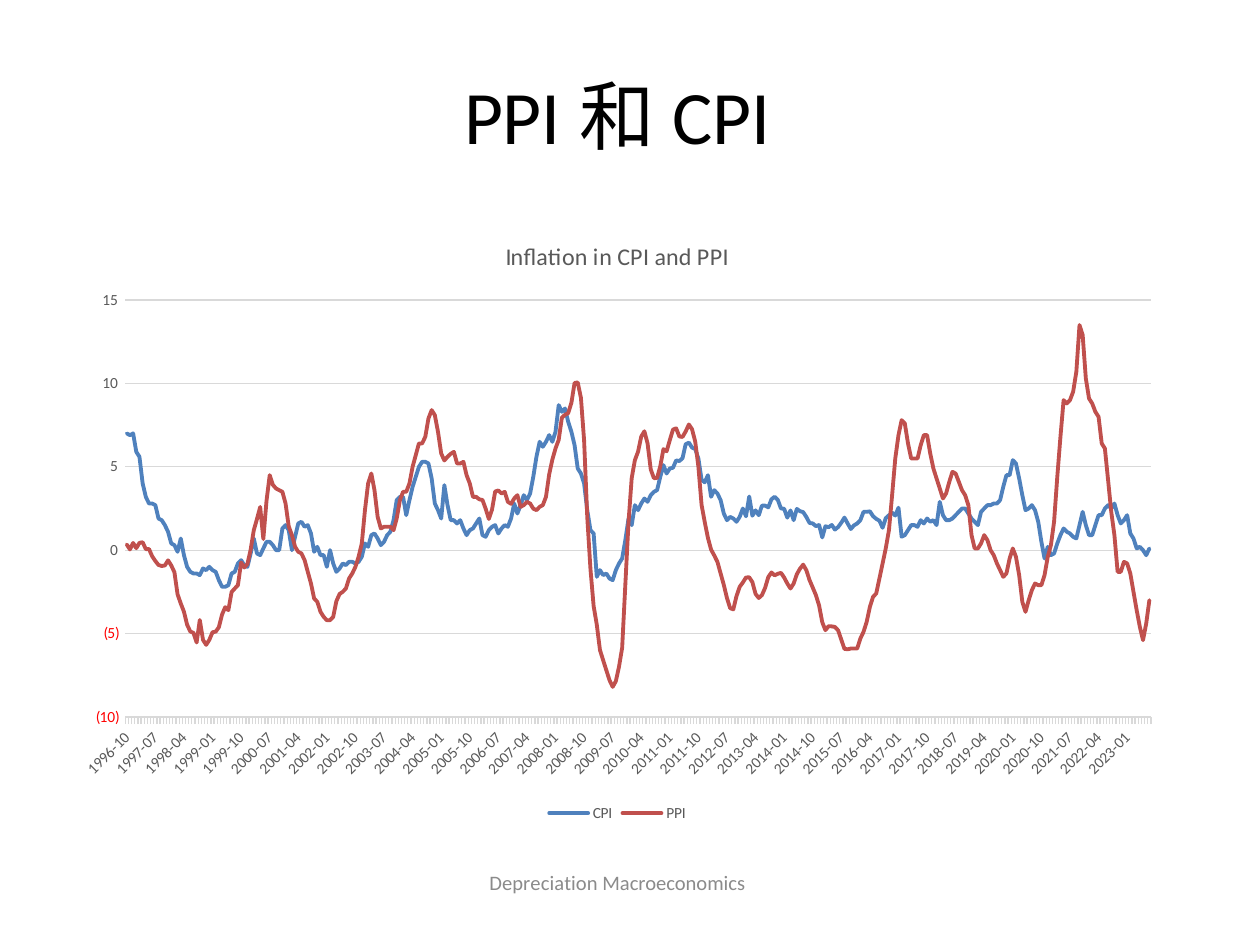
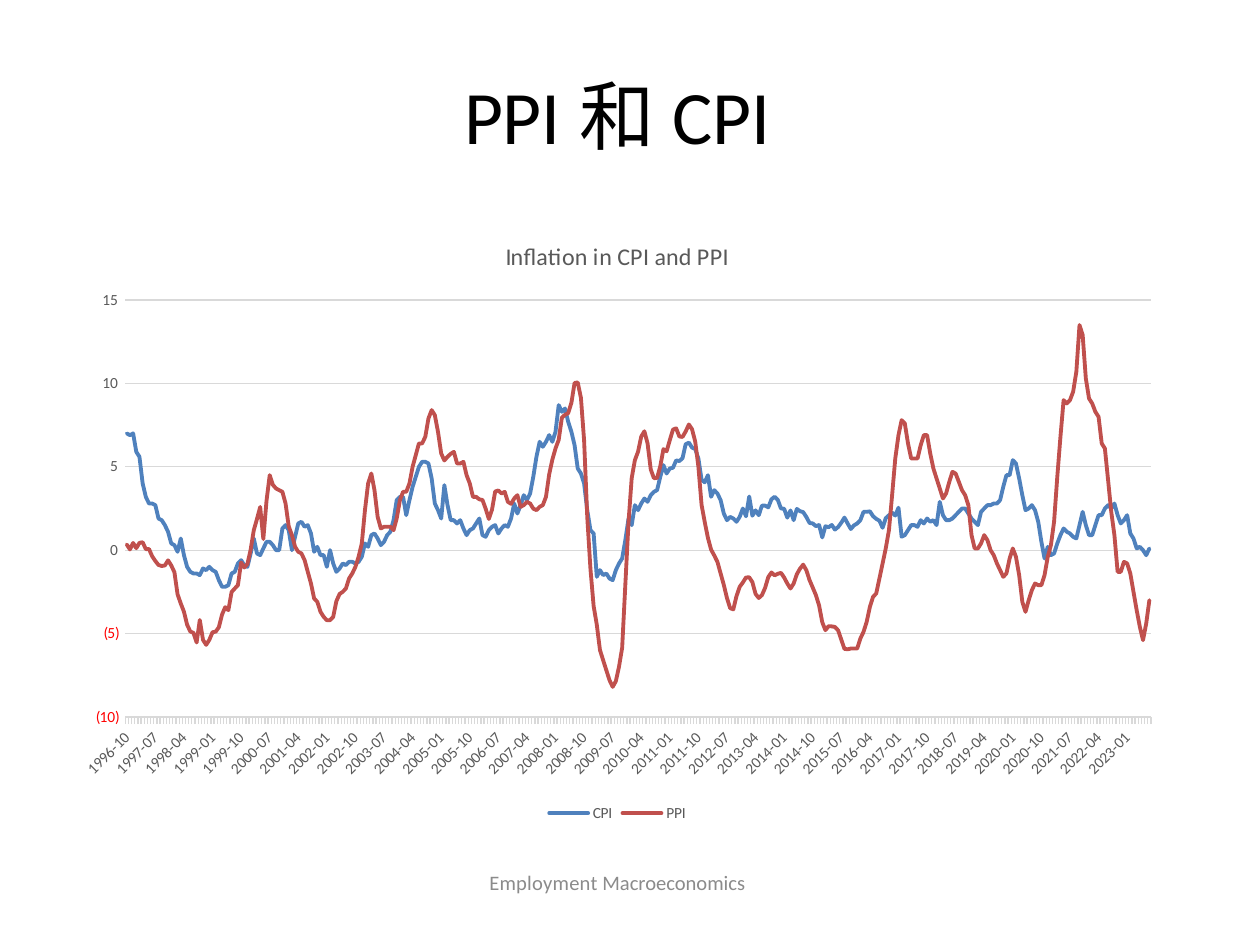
Depreciation: Depreciation -> Employment
